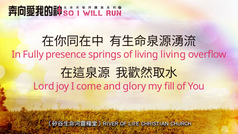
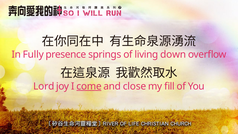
living living: living -> down
come underline: none -> present
glory: glory -> close
